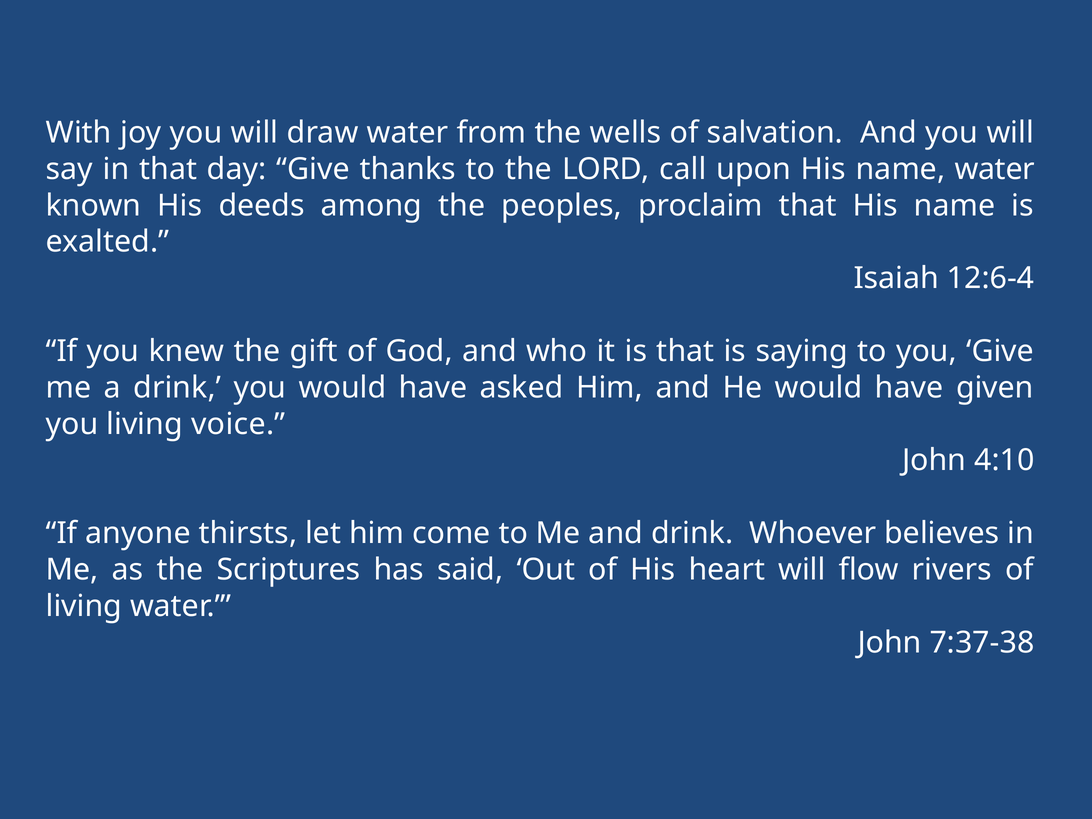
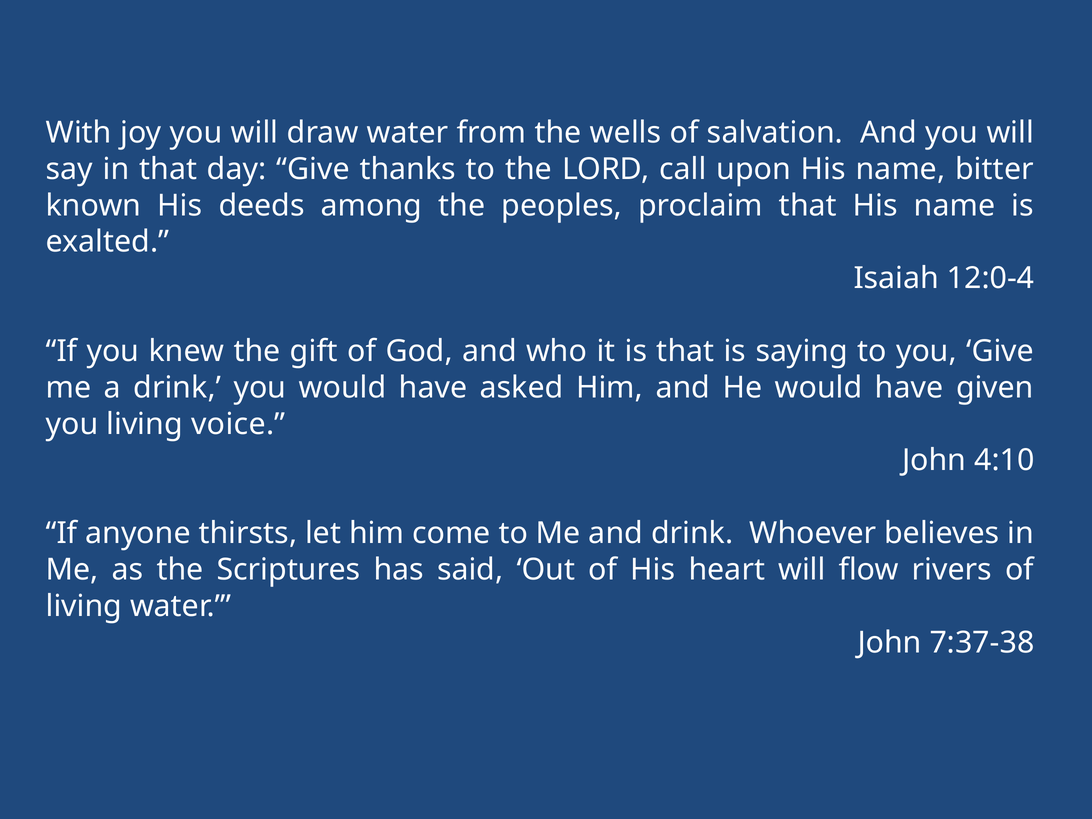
name water: water -> bitter
12:6-4: 12:6-4 -> 12:0-4
